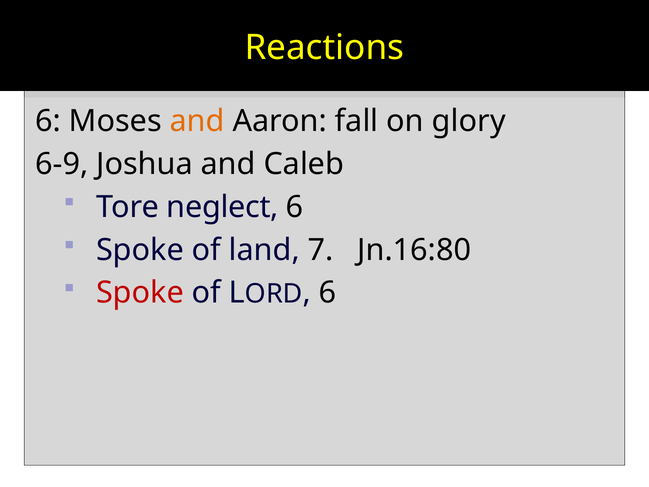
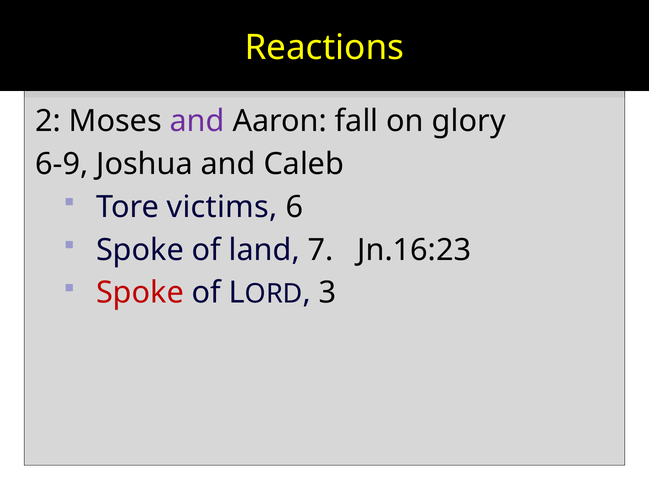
6 at (48, 121): 6 -> 2
and at (197, 121) colour: orange -> purple
neglect: neglect -> victims
Jn.16:80: Jn.16:80 -> Jn.16:23
6 at (327, 293): 6 -> 3
